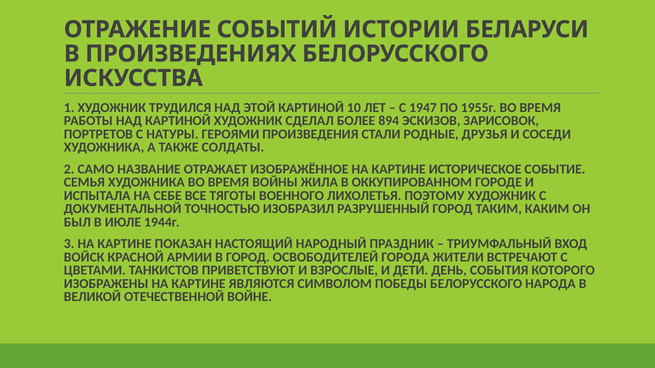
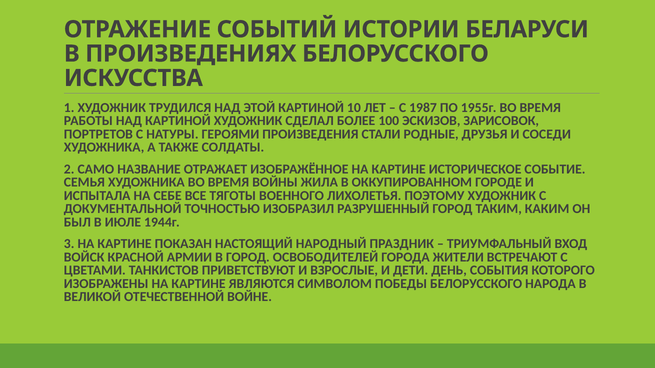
1947: 1947 -> 1987
894: 894 -> 100
